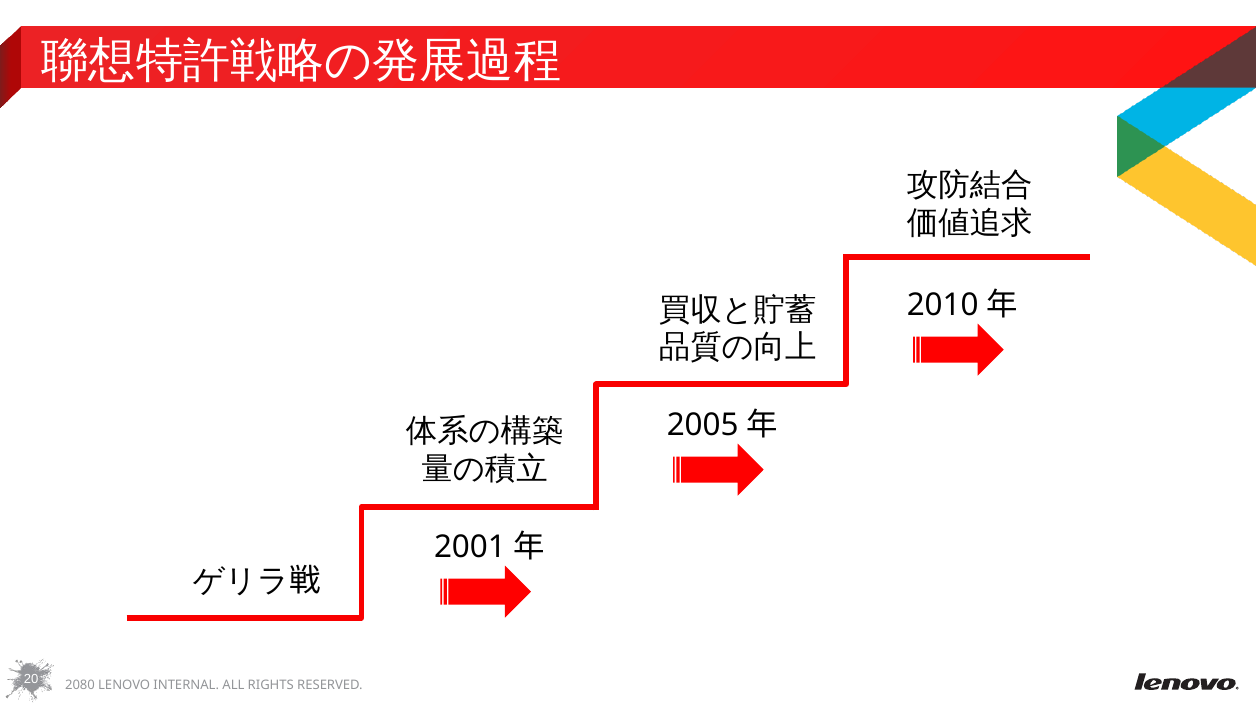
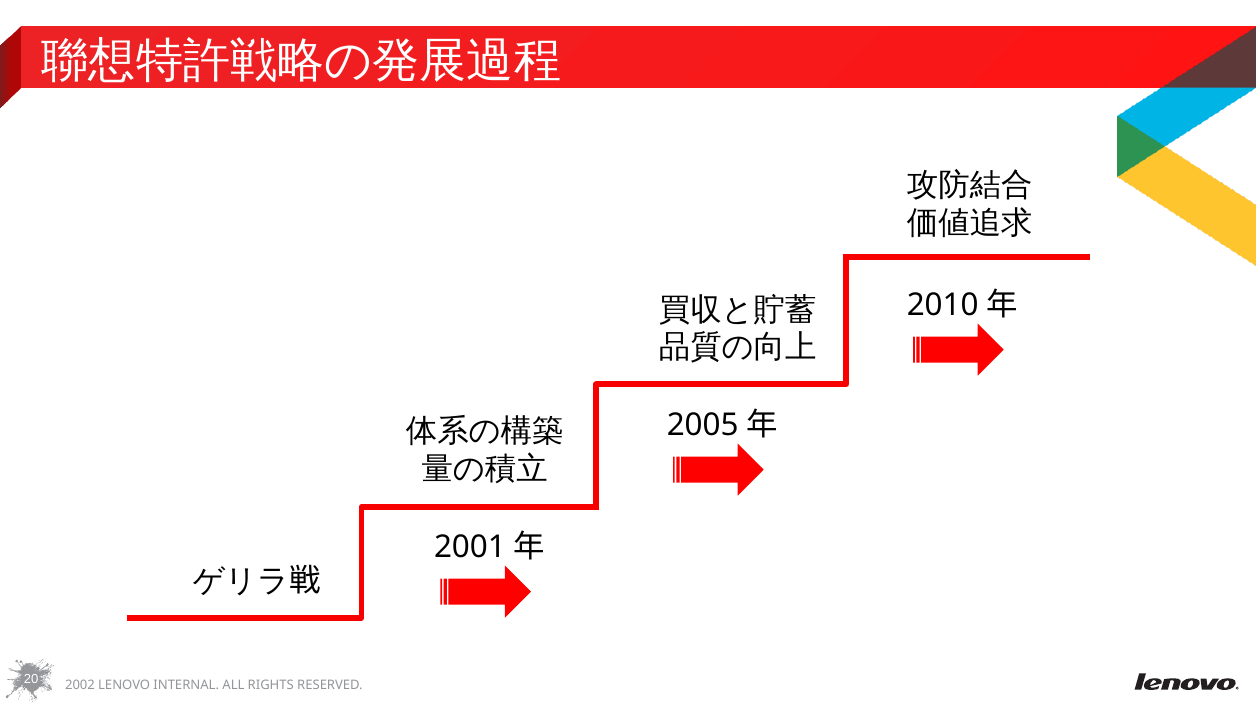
2080: 2080 -> 2002
